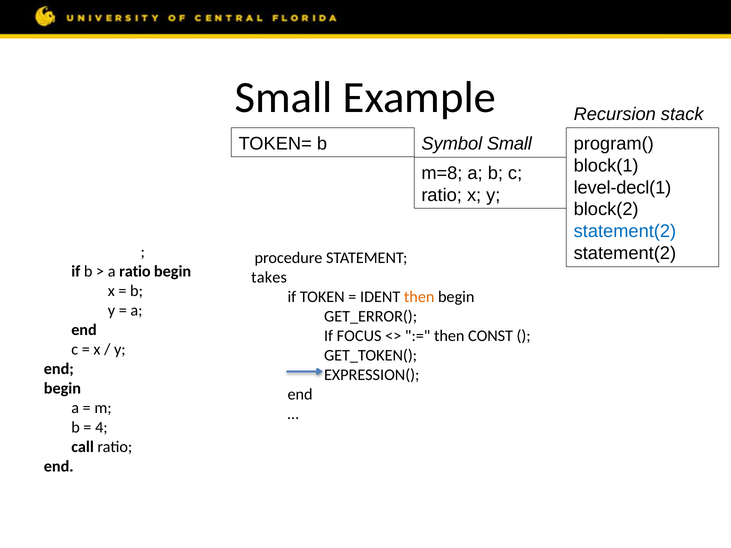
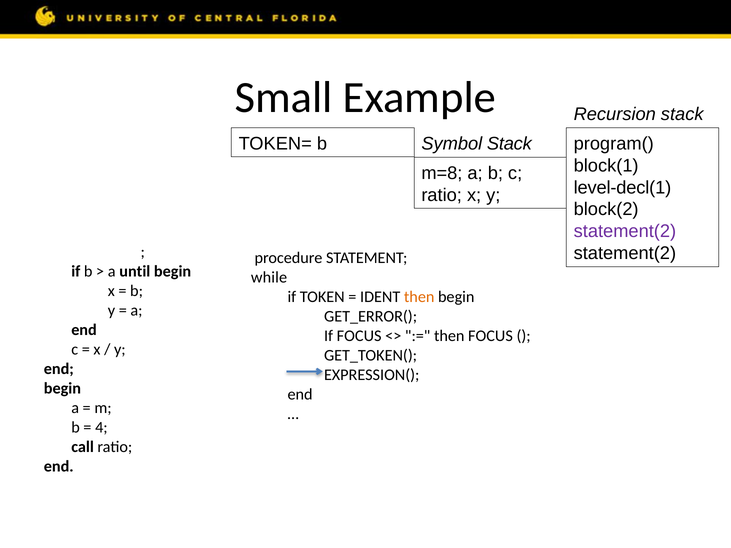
Symbol Small: Small -> Stack
statement(2 at (625, 231) colour: blue -> purple
a ratio: ratio -> until
takes: takes -> while
then CONST: CONST -> FOCUS
